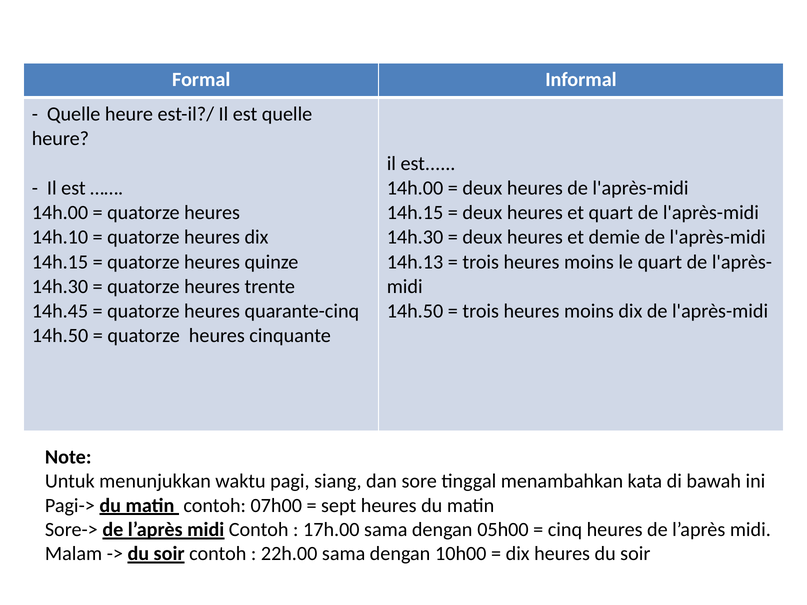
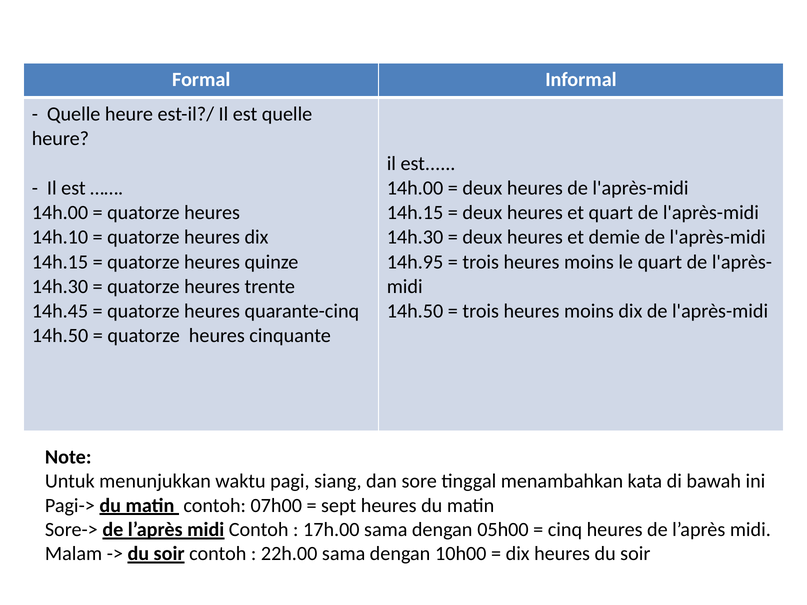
14h.13: 14h.13 -> 14h.95
